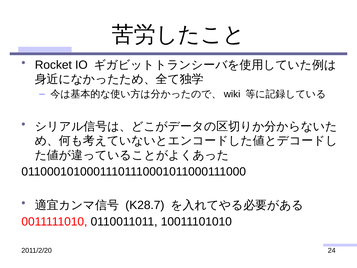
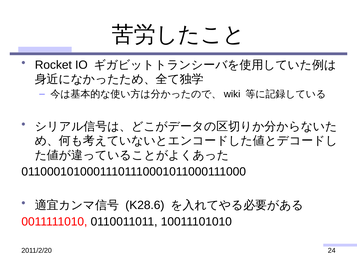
K28.7: K28.7 -> K28.6
